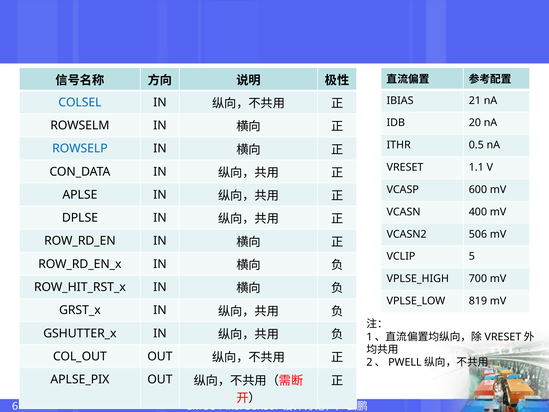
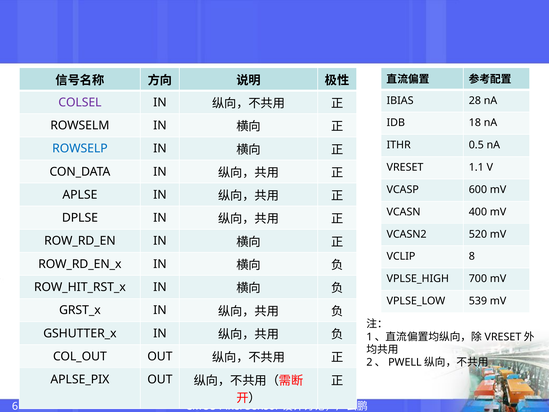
21: 21 -> 28
COLSEL colour: blue -> purple
20: 20 -> 18
506: 506 -> 520
5: 5 -> 8
819: 819 -> 539
